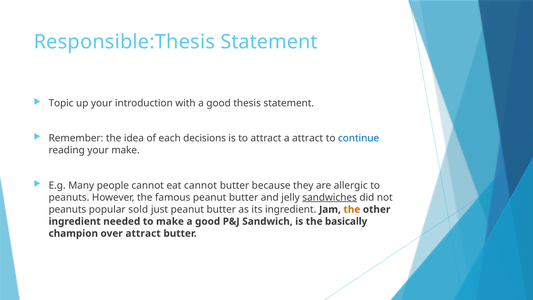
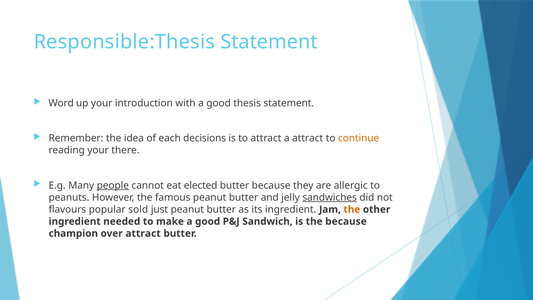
Topic: Topic -> Word
continue colour: blue -> orange
your make: make -> there
people underline: none -> present
eat cannot: cannot -> elected
peanuts at (67, 209): peanuts -> flavours
the basically: basically -> because
